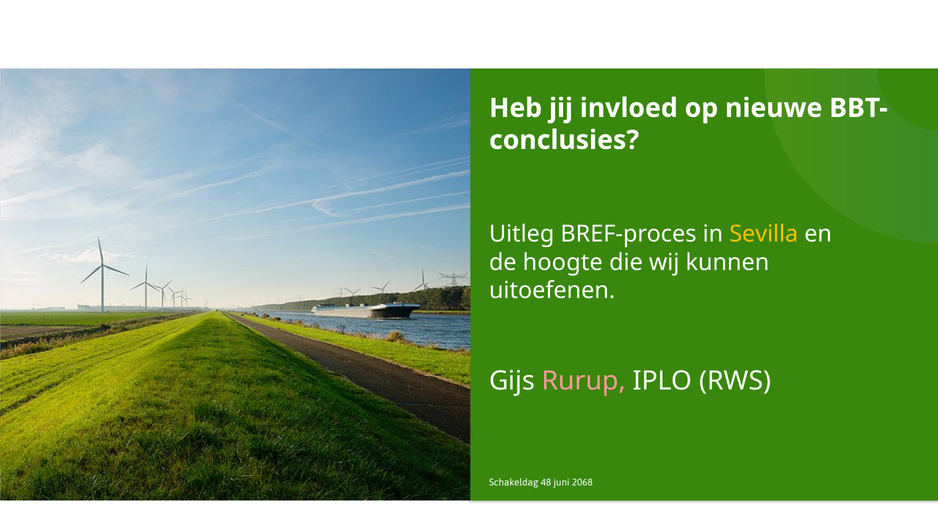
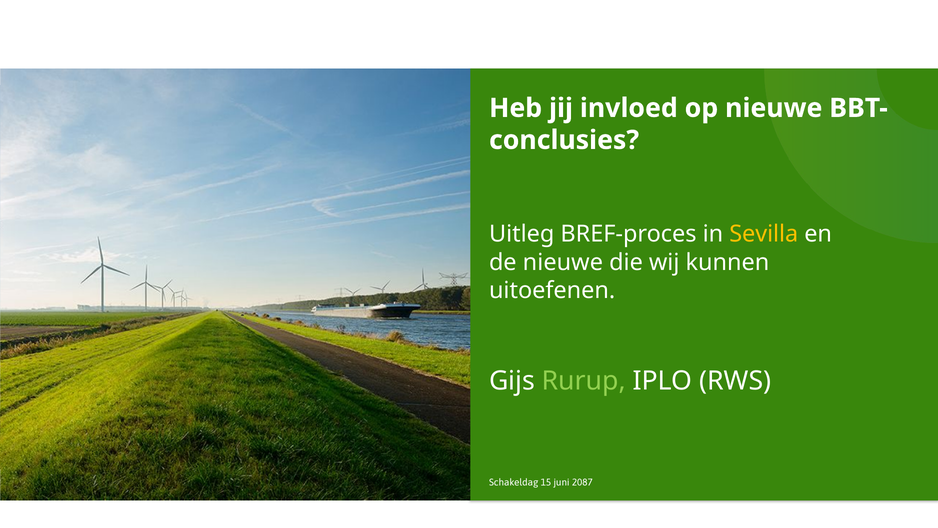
de hoogte: hoogte -> nieuwe
Rurup colour: pink -> light green
48: 48 -> 15
2068: 2068 -> 2087
